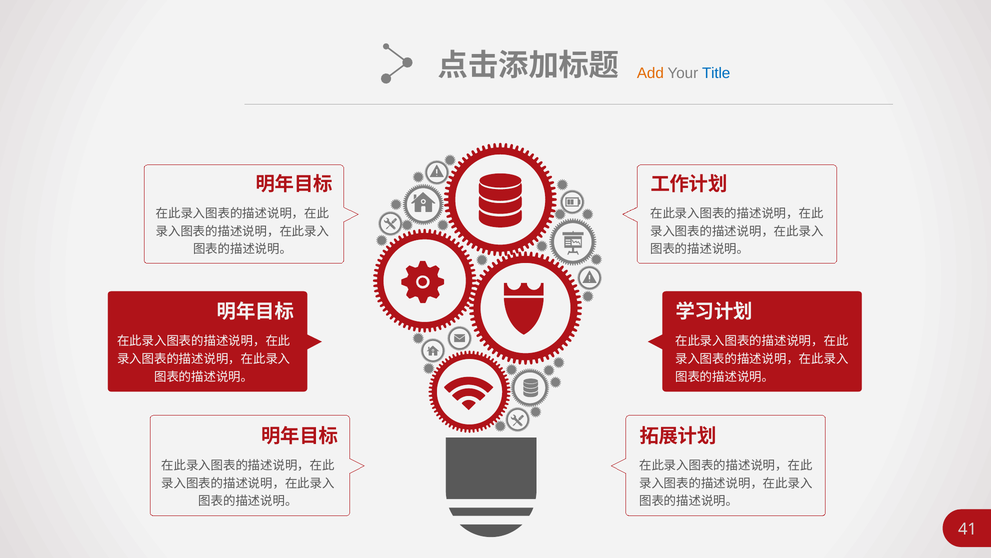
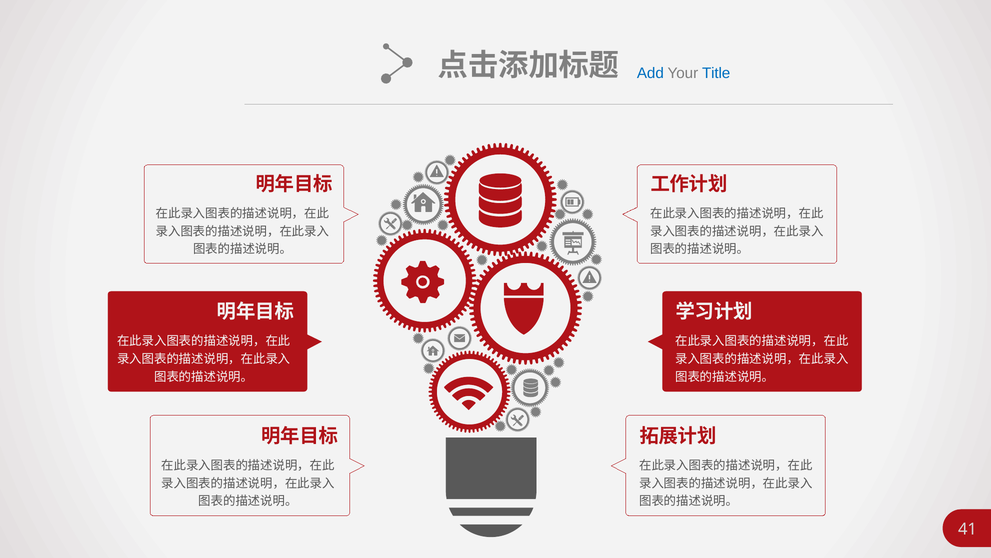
Add colour: orange -> blue
